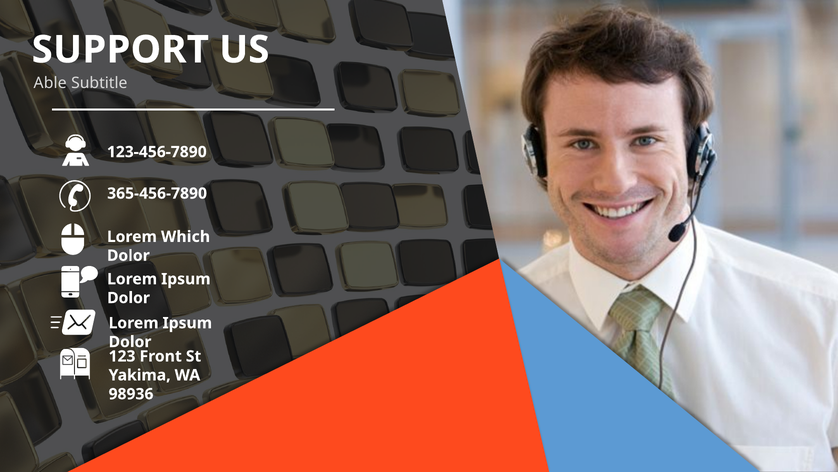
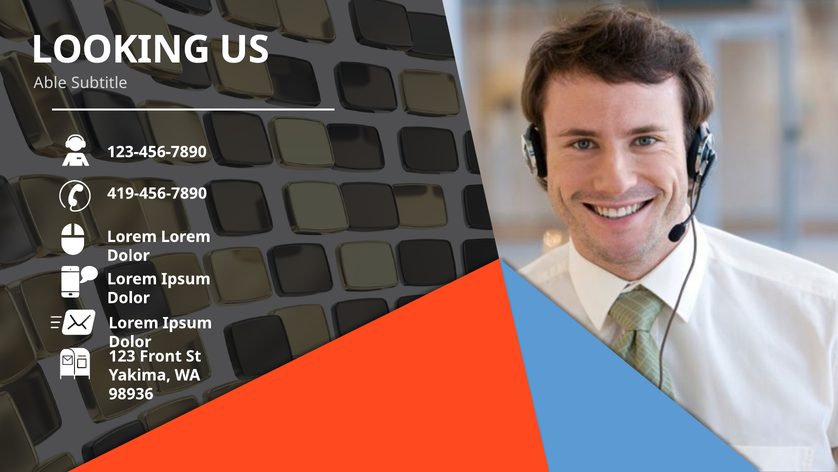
SUPPORT: SUPPORT -> LOOKING
365-456-7890: 365-456-7890 -> 419-456-7890
Lorem Which: Which -> Lorem
